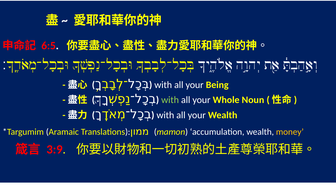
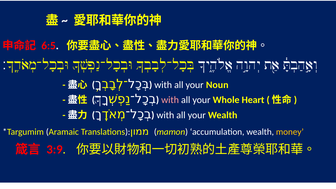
Being: Being -> Noun
with at (170, 100) colour: light green -> pink
Noun: Noun -> Heart
